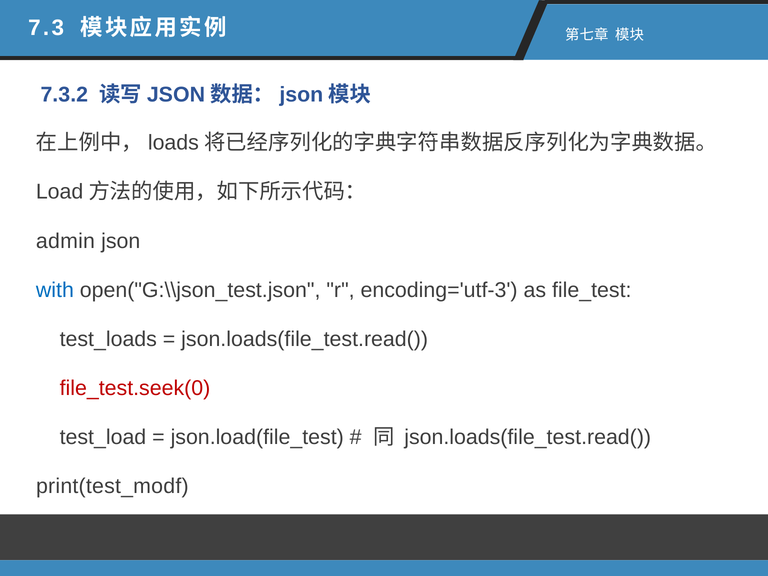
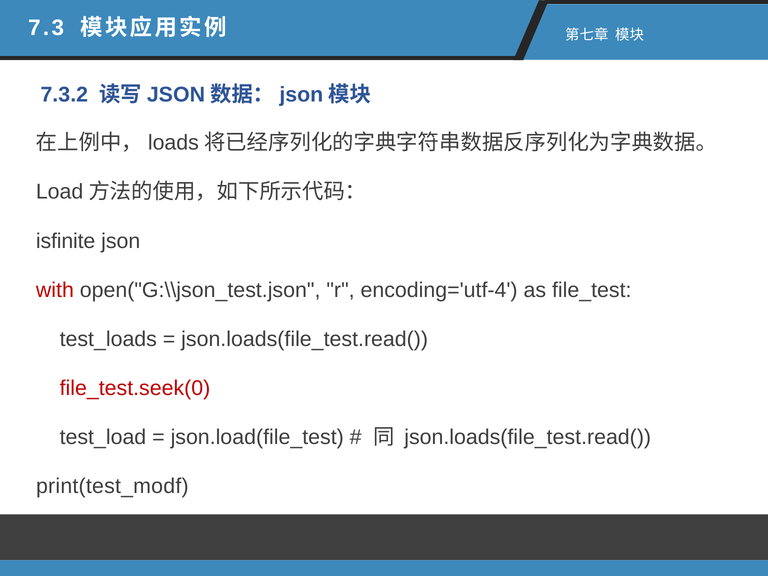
admin: admin -> isfinite
with colour: blue -> red
encoding='utf-3: encoding='utf-3 -> encoding='utf-4
